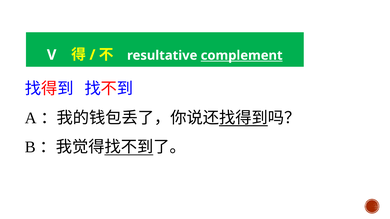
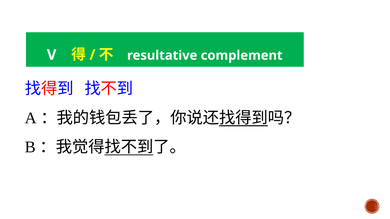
complement underline: present -> none
